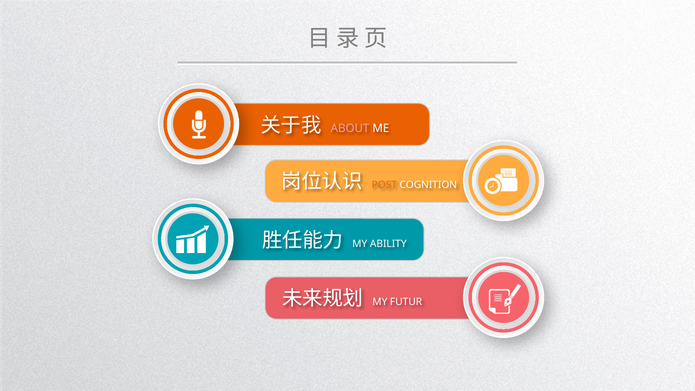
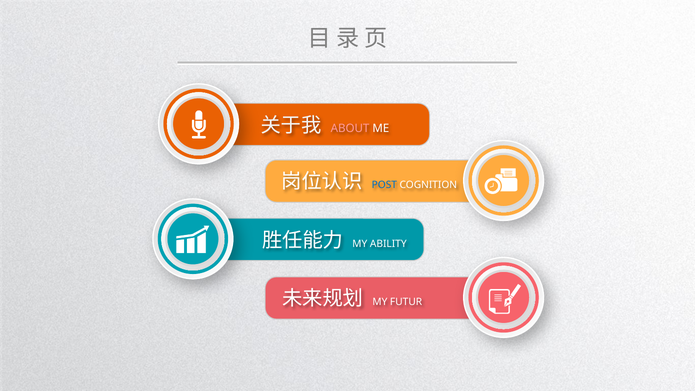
POST colour: orange -> blue
